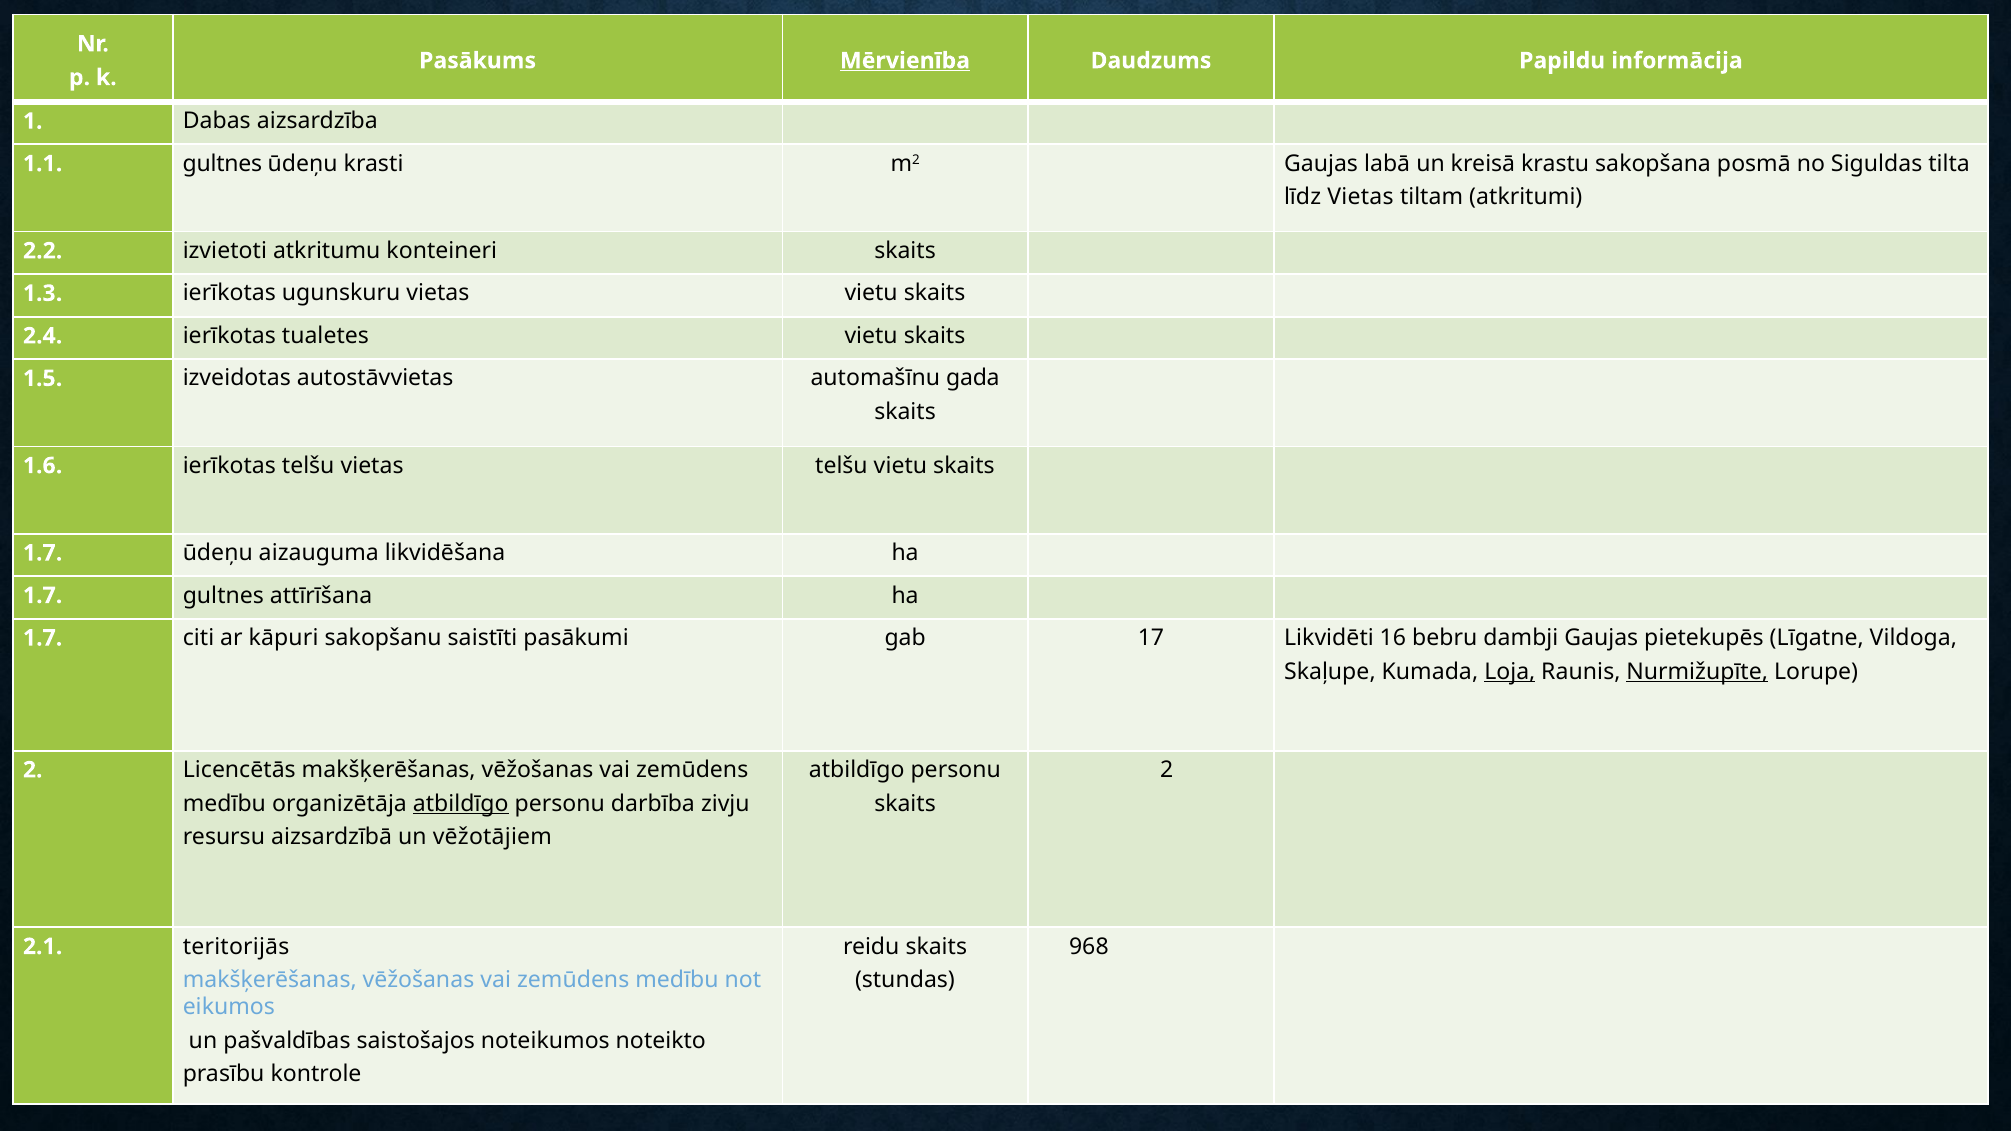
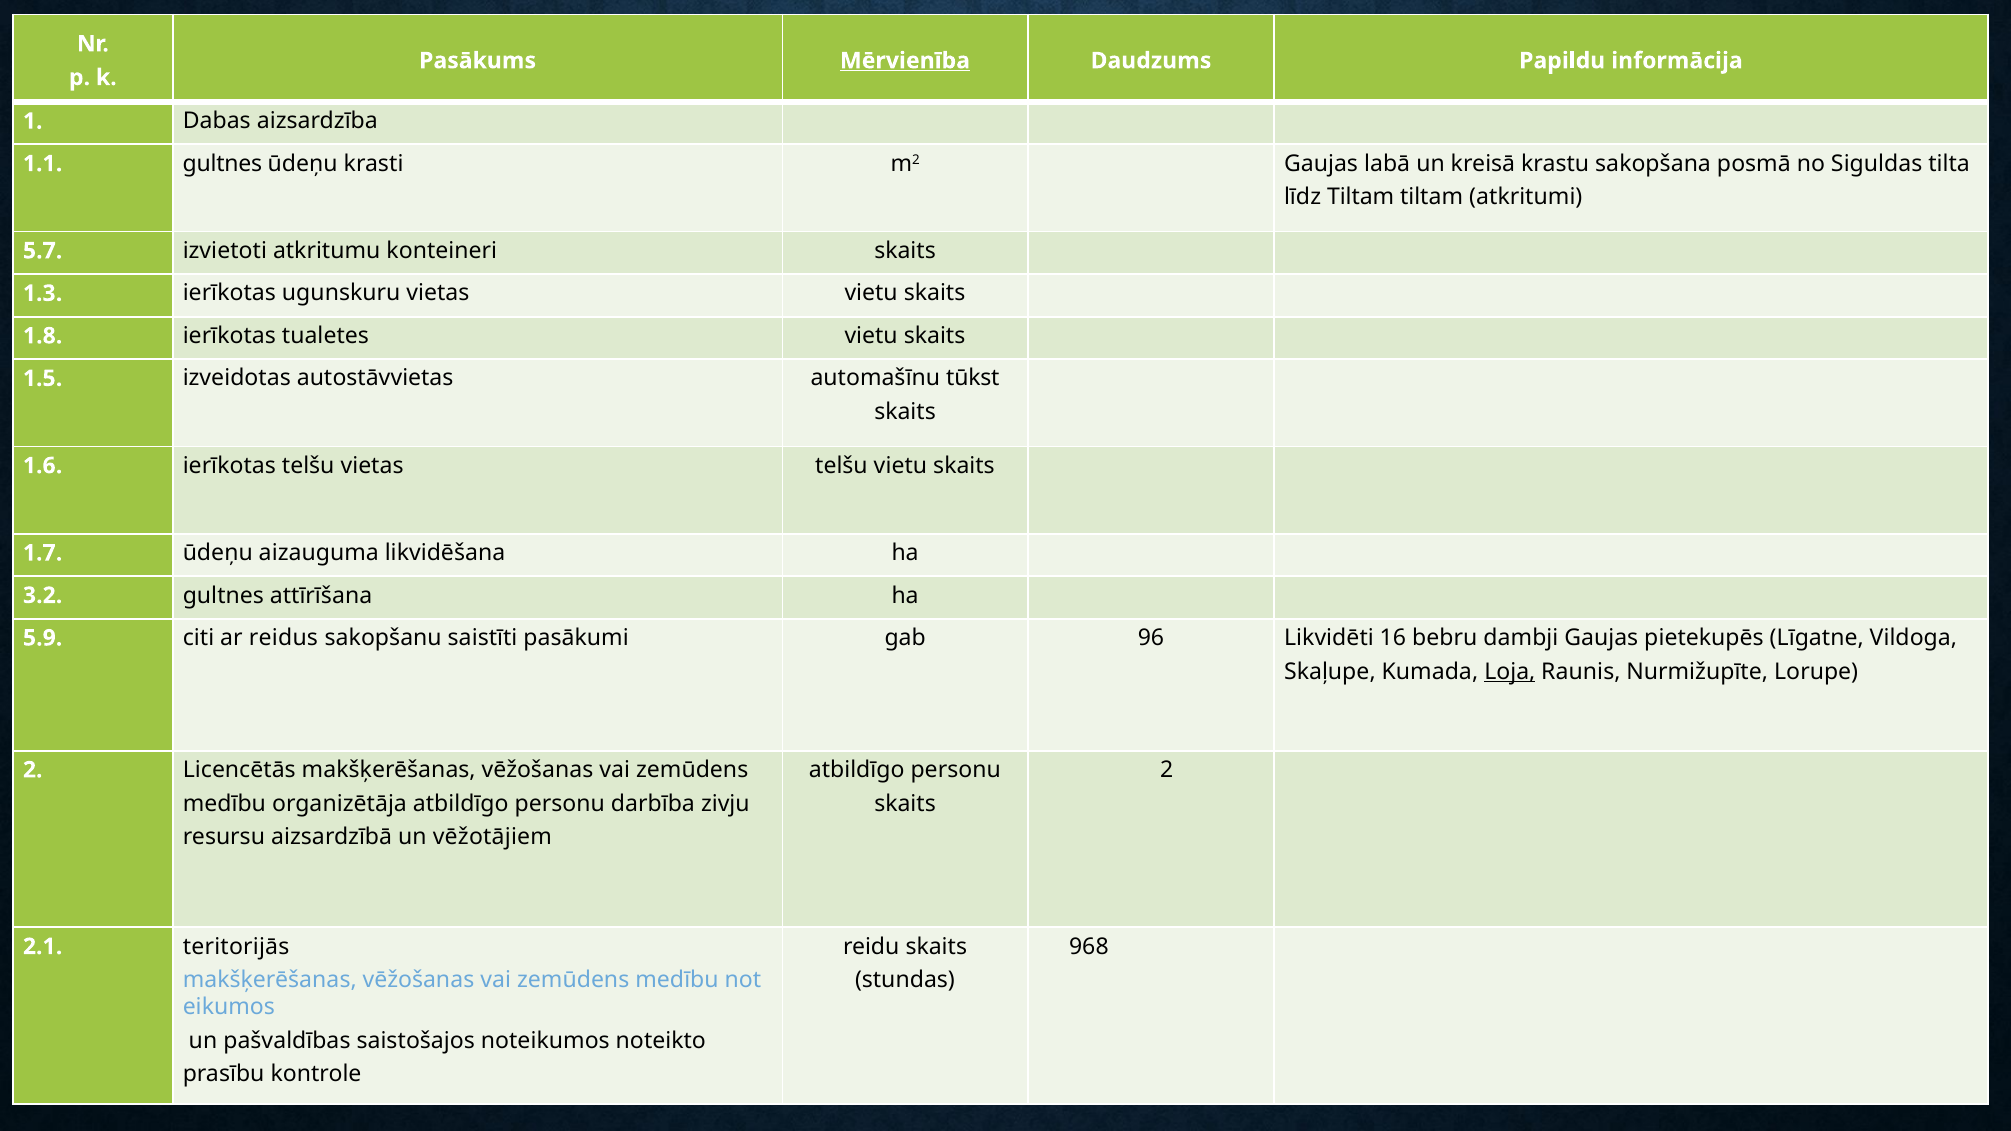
līdz Vietas: Vietas -> Tiltam
2.2: 2.2 -> 5.7
2.4: 2.4 -> 1.8
gada: gada -> tūkst
1.7 at (43, 596): 1.7 -> 3.2
1.7 at (43, 638): 1.7 -> 5.9
kāpuri: kāpuri -> reidus
17: 17 -> 96
Nurmižupīte underline: present -> none
atbildīgo at (461, 804) underline: present -> none
